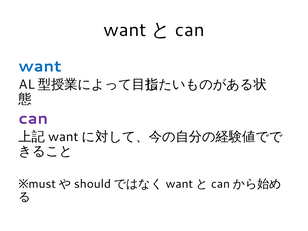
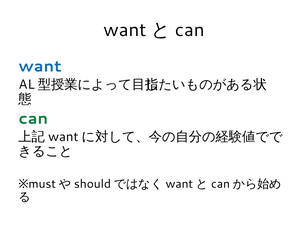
can colour: purple -> green
